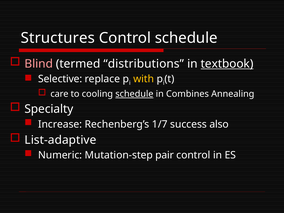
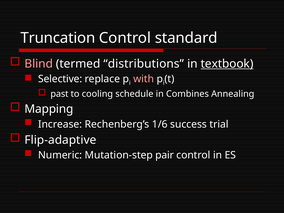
Structures: Structures -> Truncation
Control schedule: schedule -> standard
with colour: yellow -> pink
care: care -> past
schedule at (134, 94) underline: present -> none
Specialty: Specialty -> Mapping
1/7: 1/7 -> 1/6
also: also -> trial
List-adaptive: List-adaptive -> Flip-adaptive
